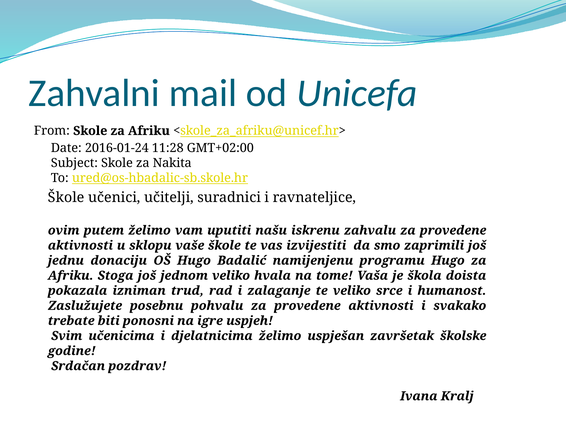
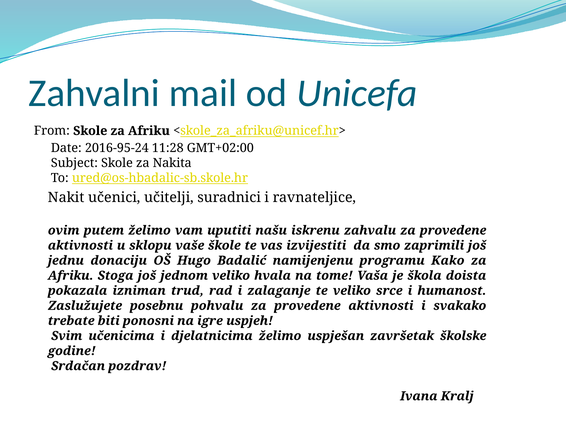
2016-01-24: 2016-01-24 -> 2016-95-24
Škole at (66, 198): Škole -> Nakit
programu Hugo: Hugo -> Kako
